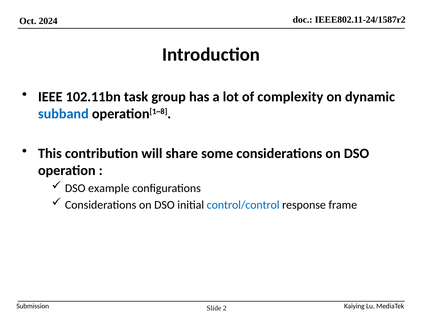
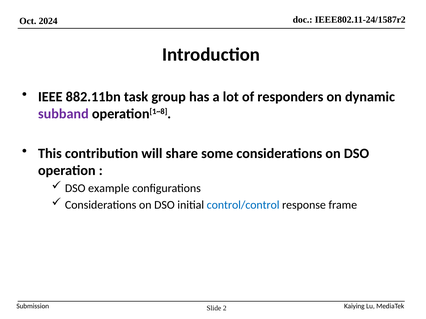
102.11bn: 102.11bn -> 882.11bn
complexity: complexity -> responders
subband colour: blue -> purple
